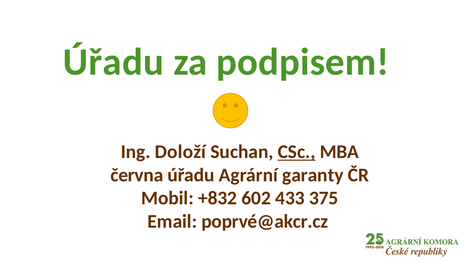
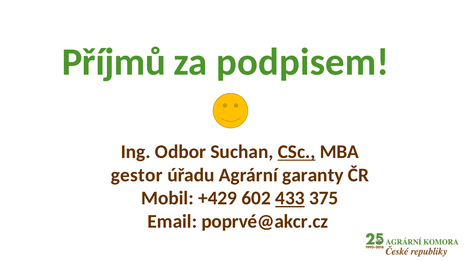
Úřadu at (113, 62): Úřadu -> Příjmů
Doloží: Doloží -> Odbor
června: června -> gestor
+832: +832 -> +429
433 underline: none -> present
